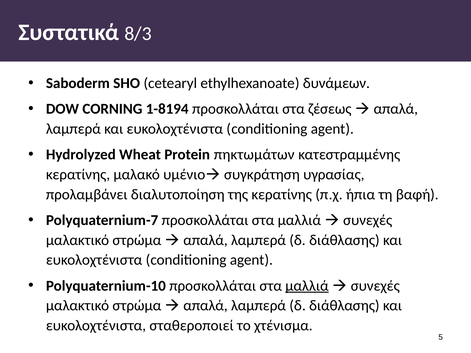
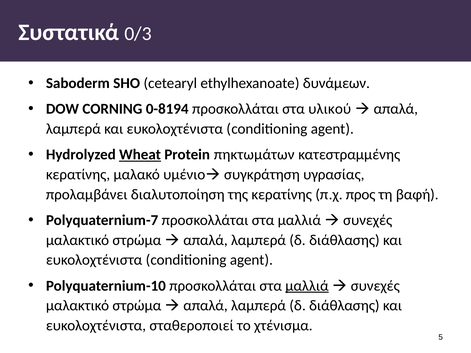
8/3: 8/3 -> 0/3
1-8194: 1-8194 -> 0-8194
ζέσεως: ζέσεως -> υλικού
Wheat underline: none -> present
ήπια: ήπια -> προς
